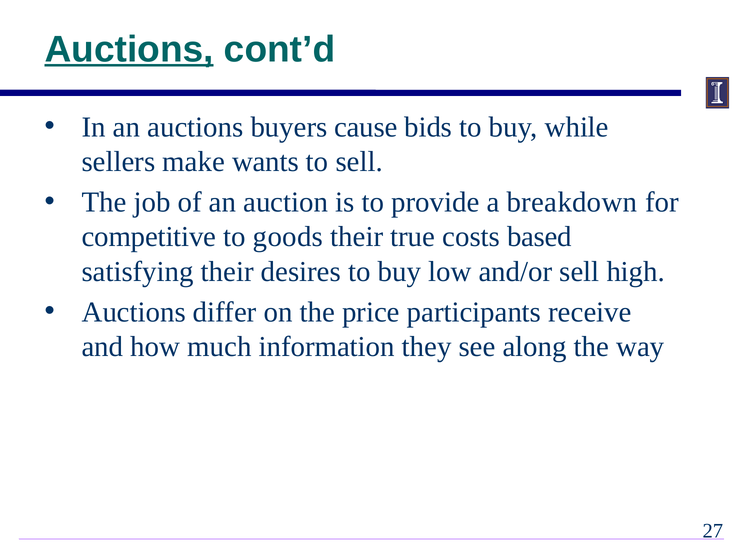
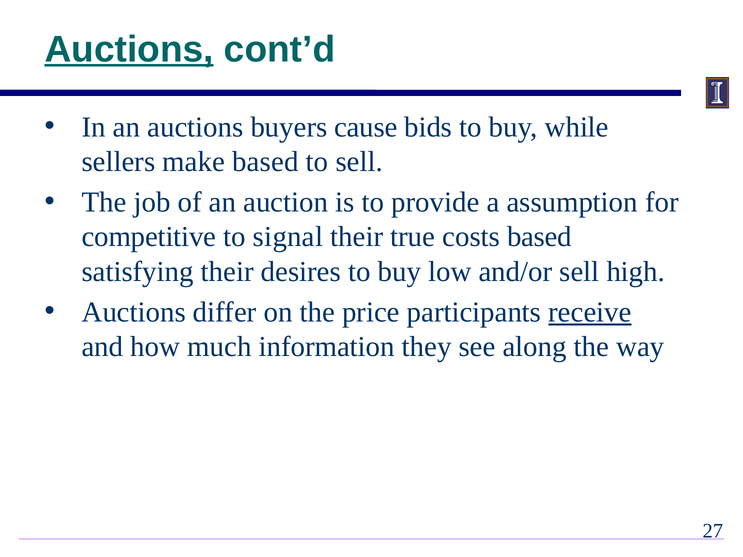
make wants: wants -> based
breakdown: breakdown -> assumption
goods: goods -> signal
receive underline: none -> present
